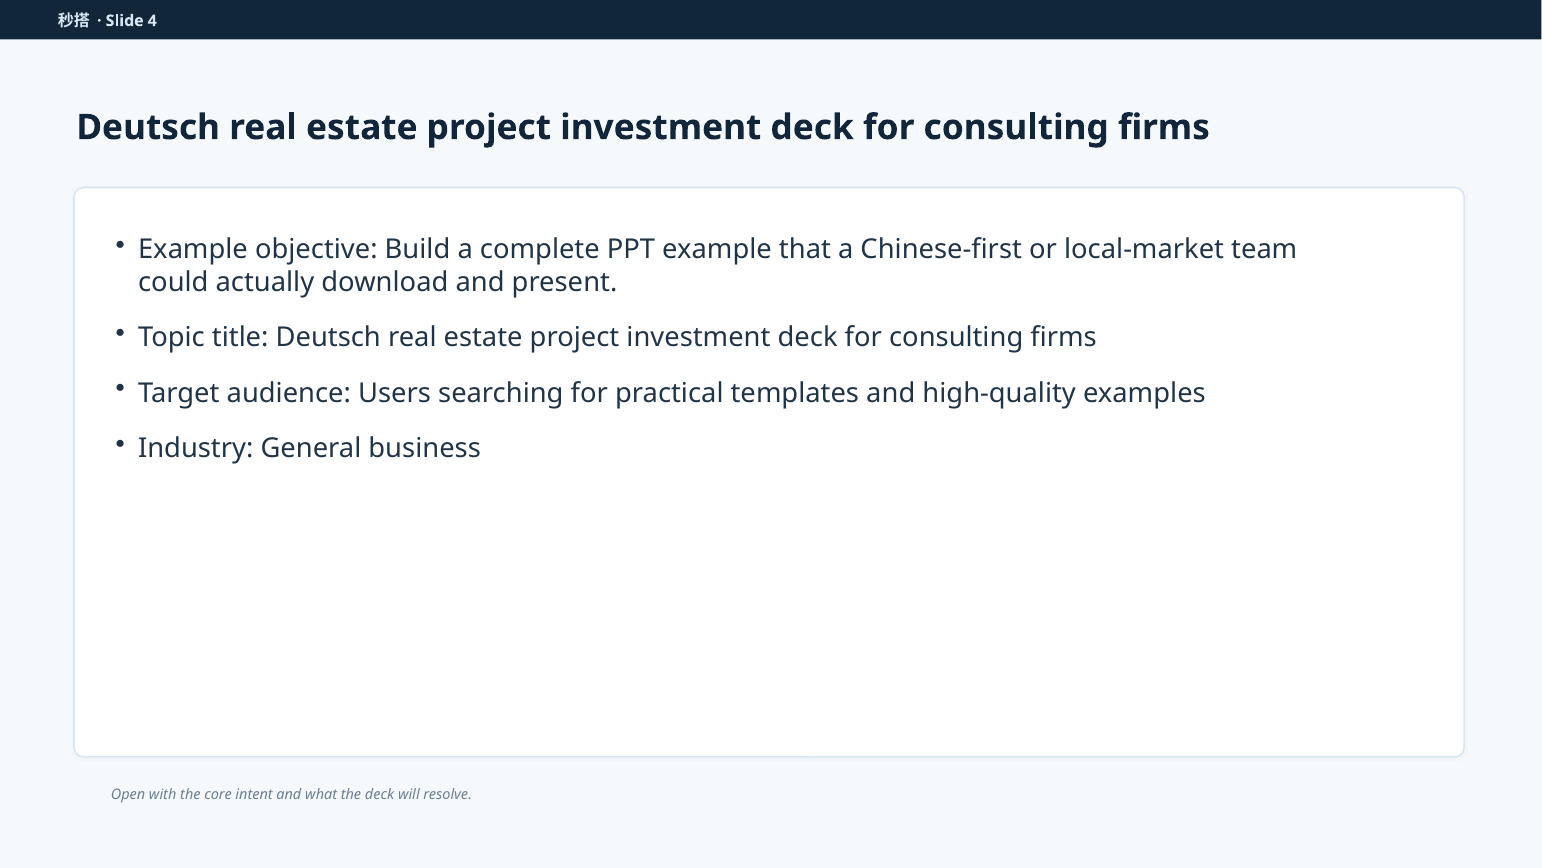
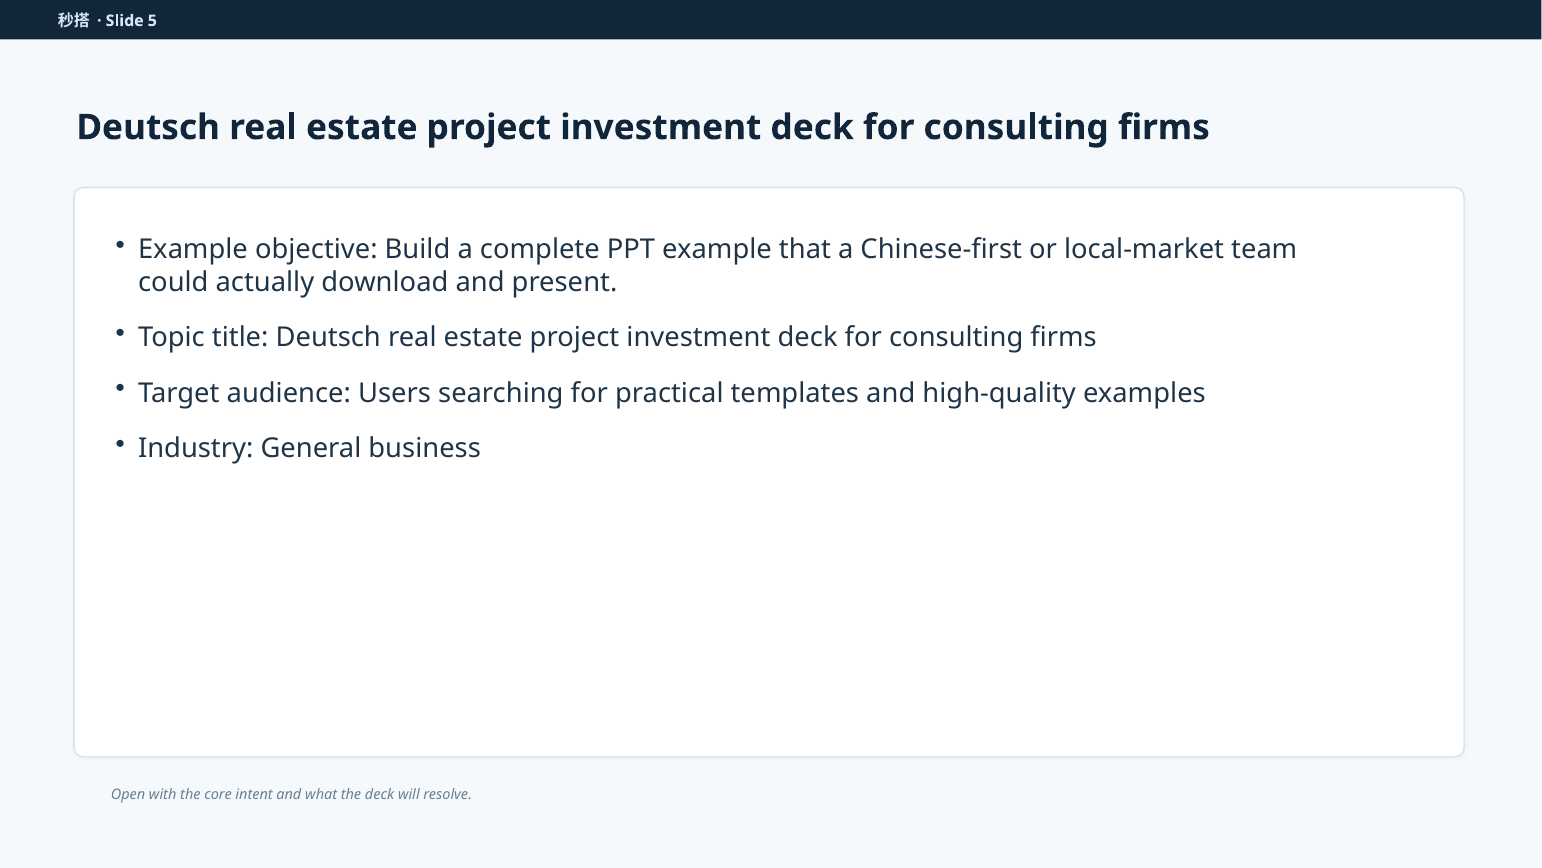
4: 4 -> 5
